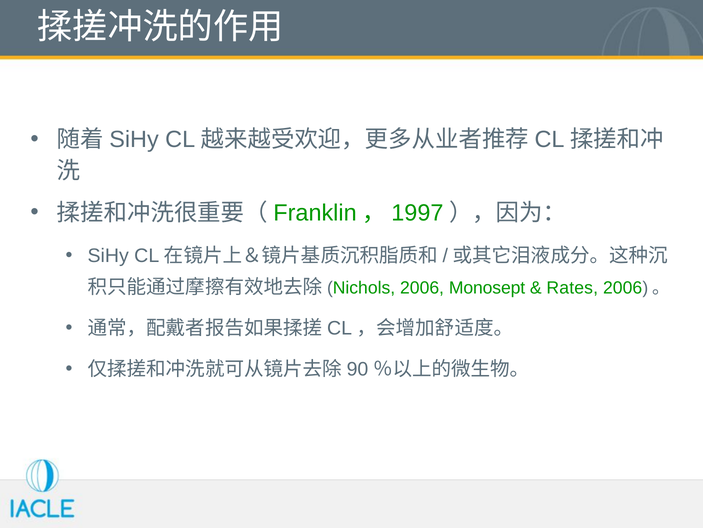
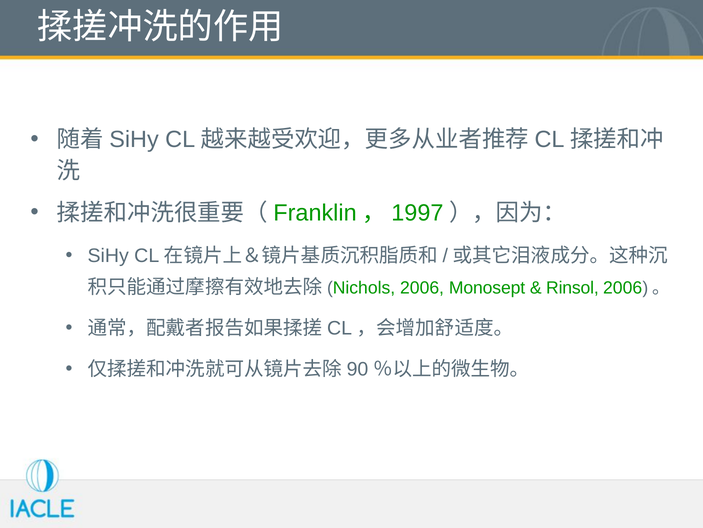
Rates: Rates -> Rinsol
